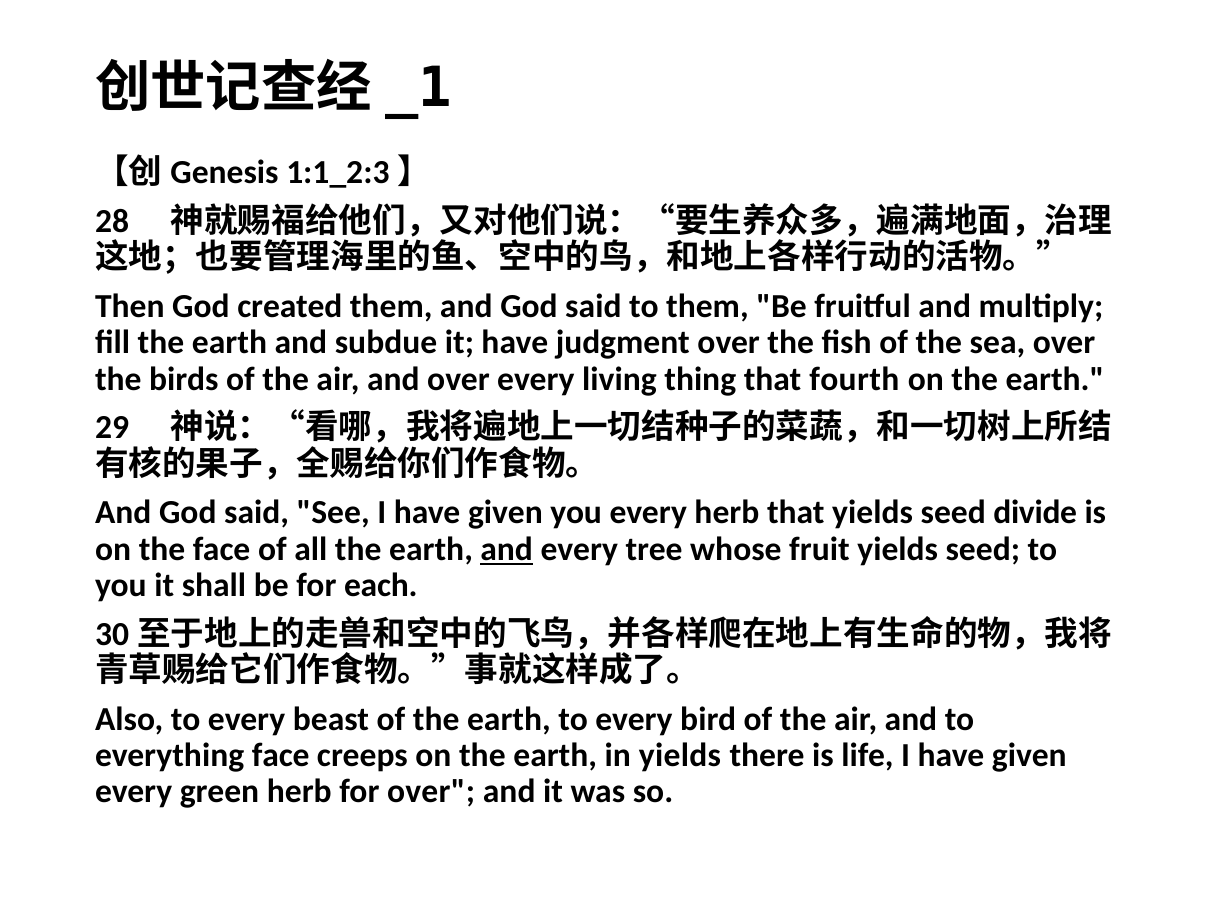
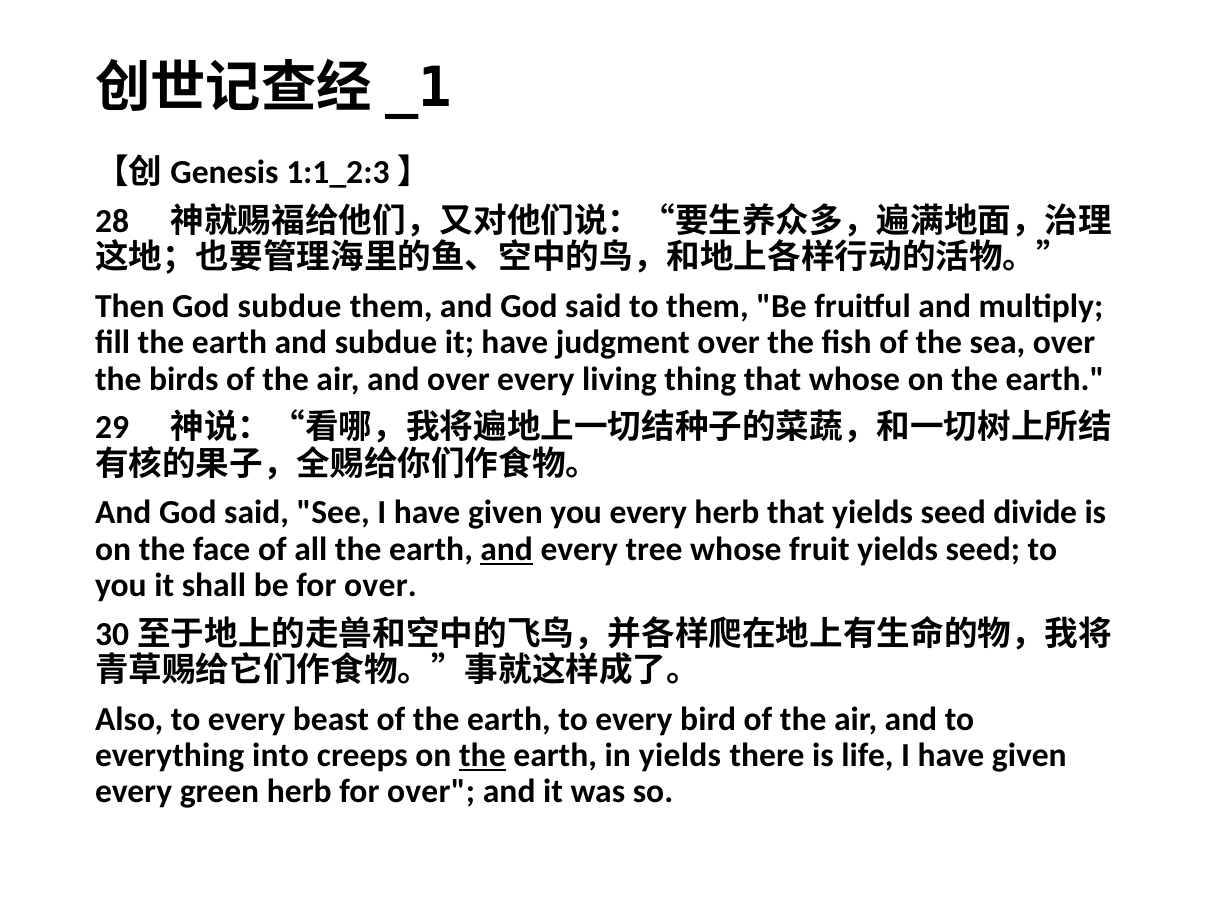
God created: created -> subdue
that fourth: fourth -> whose
be for each: each -> over
everything face: face -> into
the at (482, 756) underline: none -> present
